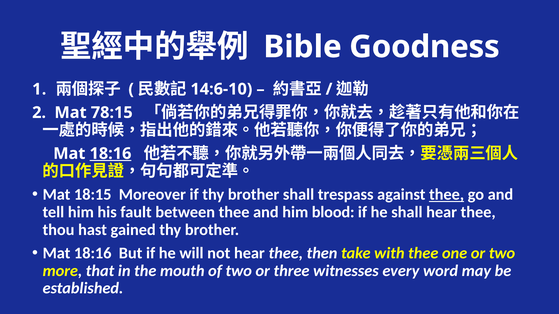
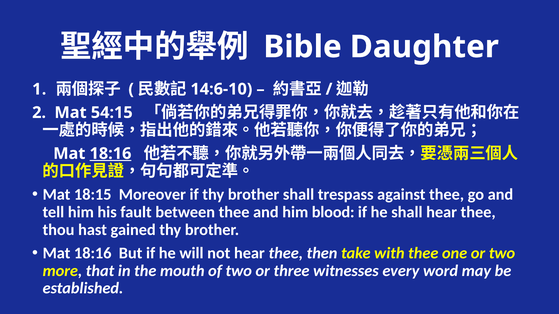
Goodness: Goodness -> Daughter
78:15: 78:15 -> 54:15
thee at (447, 195) underline: present -> none
